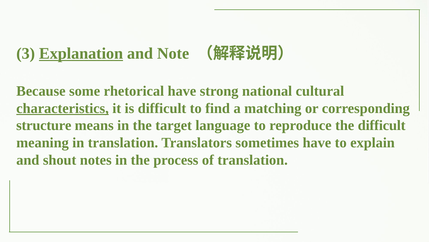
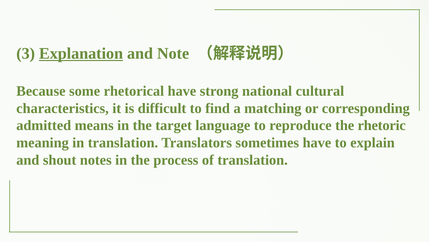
characteristics underline: present -> none
structure: structure -> admitted
the difficult: difficult -> rhetoric
